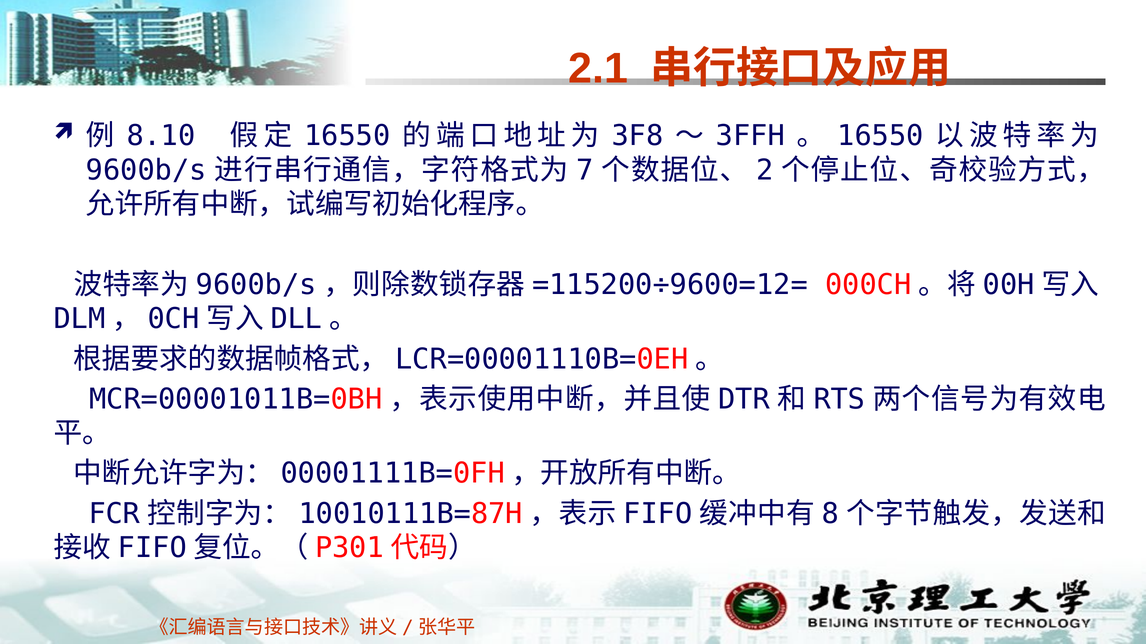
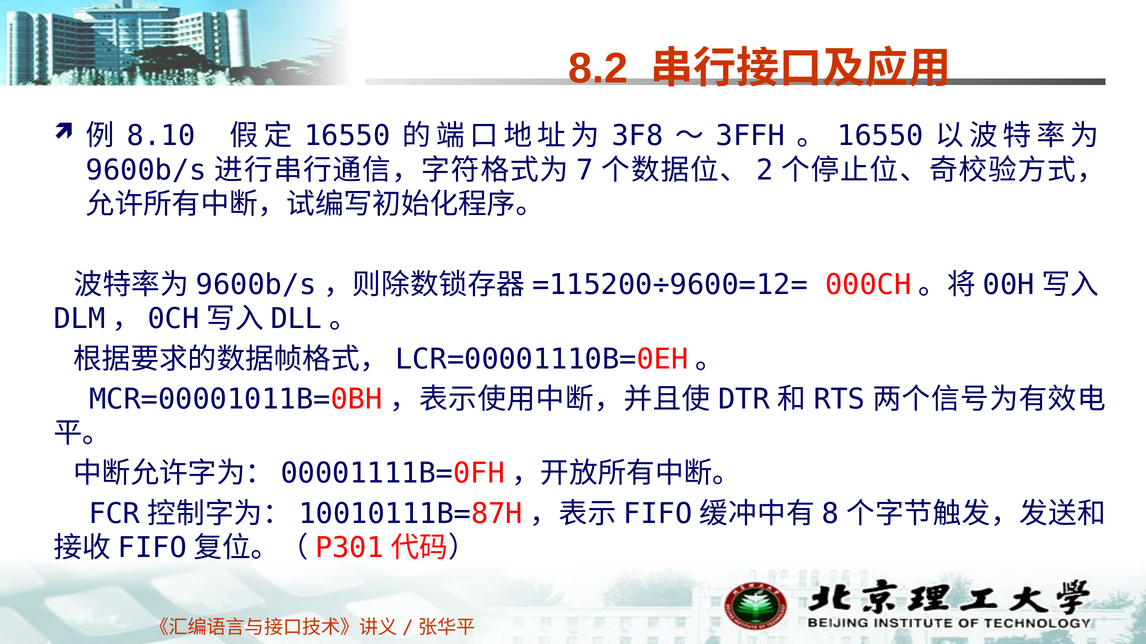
2.1: 2.1 -> 8.2
